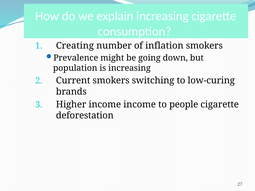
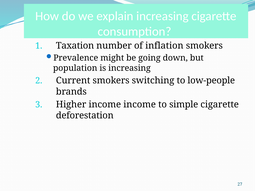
Creating: Creating -> Taxation
low-curing: low-curing -> low-people
people: people -> simple
